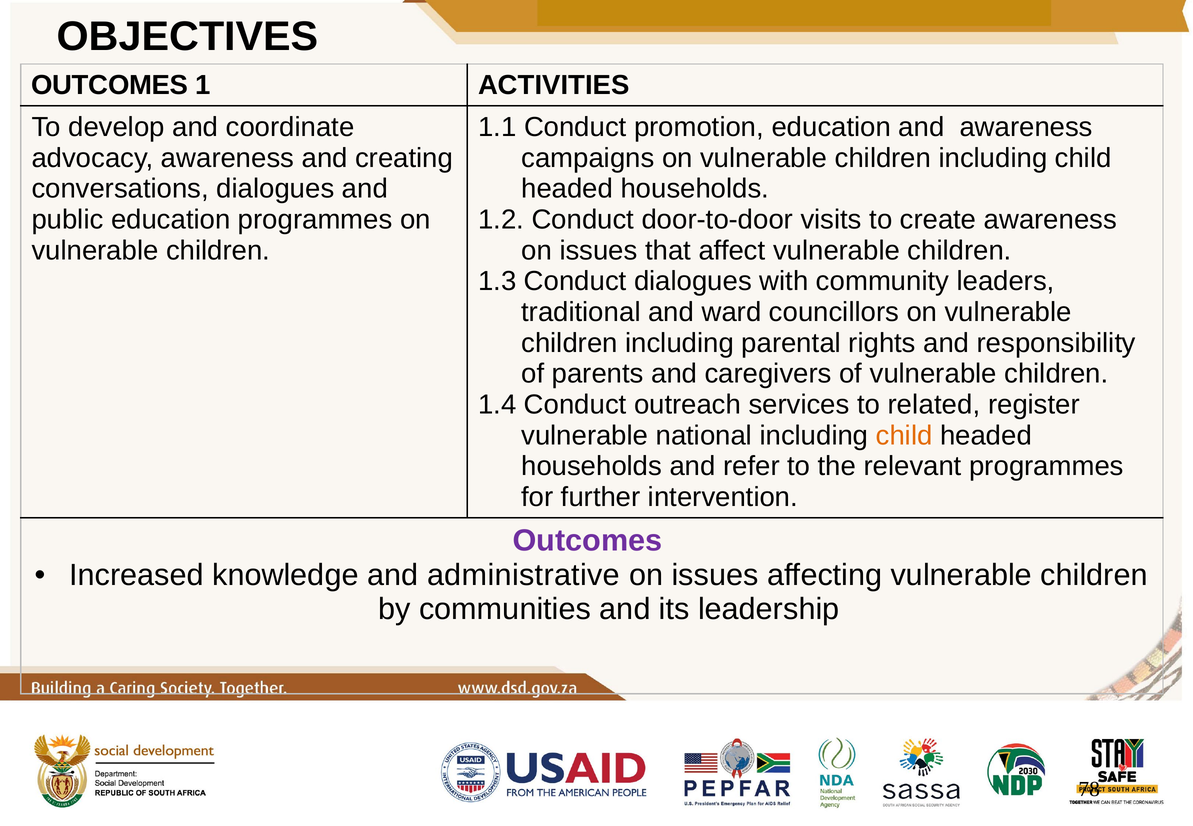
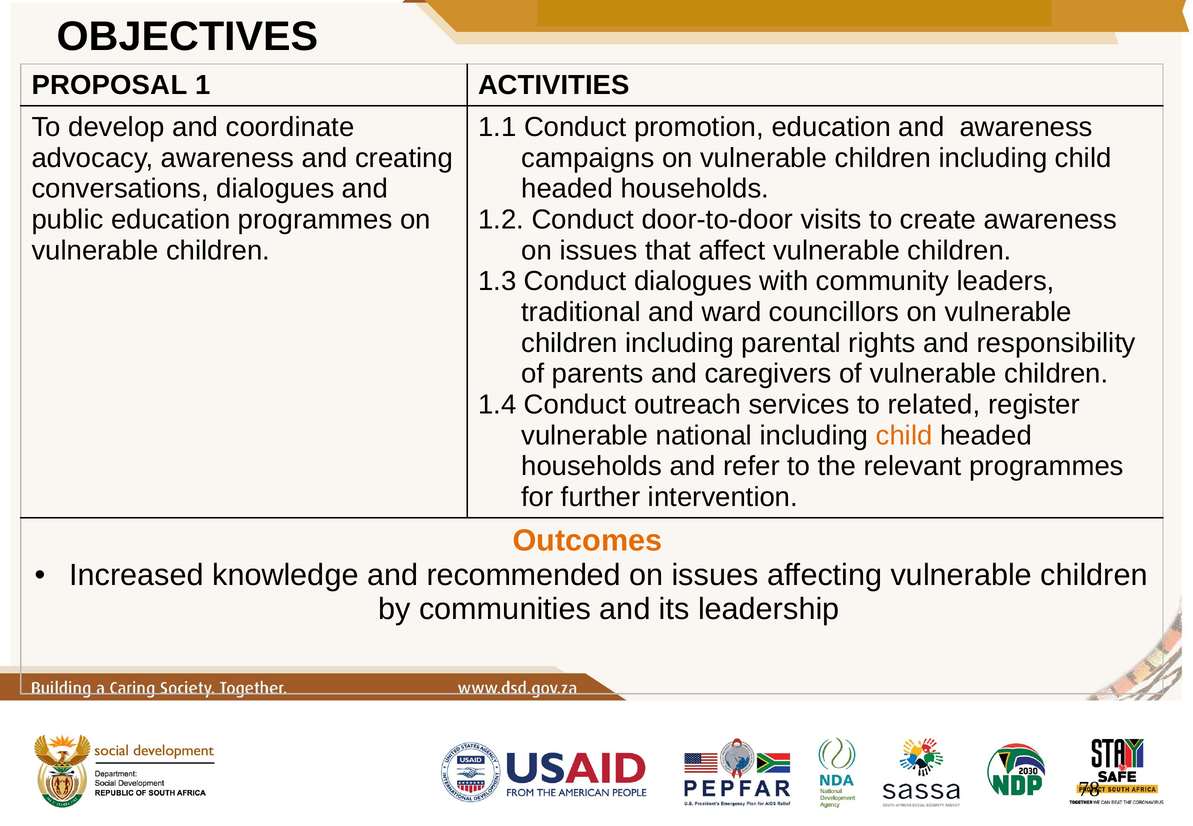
OUTCOMES at (110, 85): OUTCOMES -> PROPOSAL
Outcomes at (587, 541) colour: purple -> orange
administrative: administrative -> recommended
